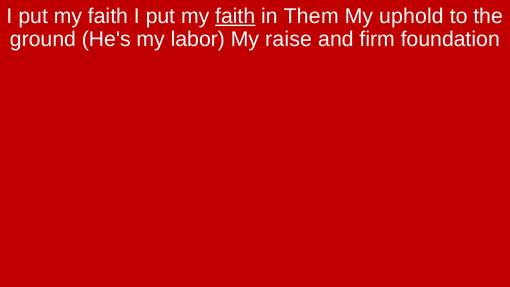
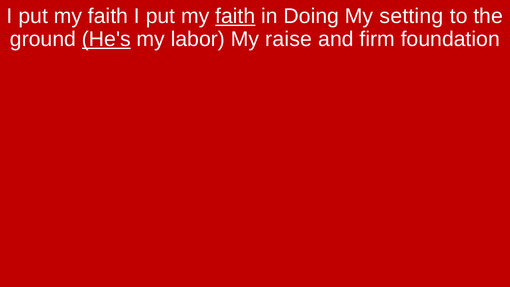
Them: Them -> Doing
uphold: uphold -> setting
He's underline: none -> present
